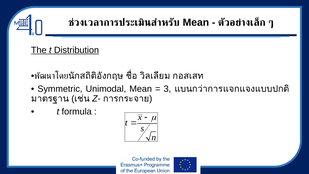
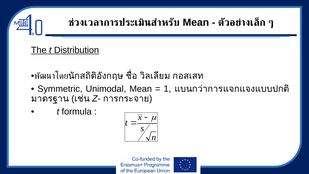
3: 3 -> 1
